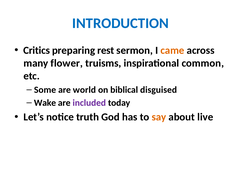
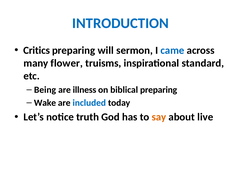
rest: rest -> will
came colour: orange -> blue
common: common -> standard
Some: Some -> Being
world: world -> illness
biblical disguised: disguised -> preparing
included colour: purple -> blue
